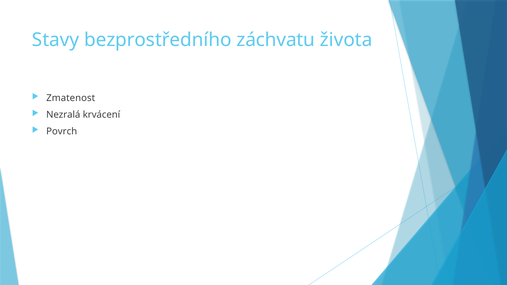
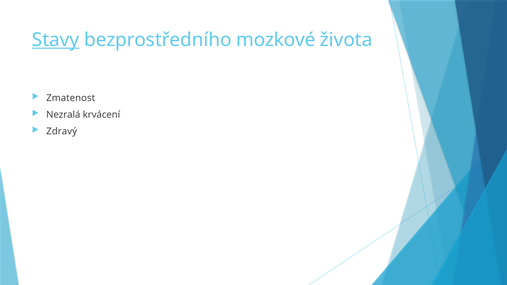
Stavy underline: none -> present
záchvatu: záchvatu -> mozkové
Povrch: Povrch -> Zdravý
